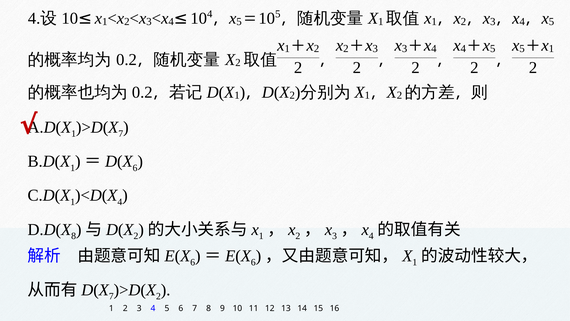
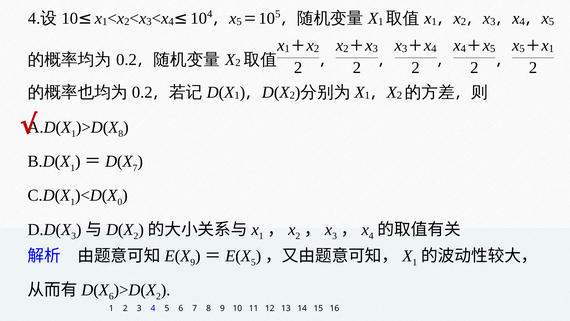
7 at (121, 134): 7 -> 8
6 at (135, 168): 6 -> 7
4 at (120, 202): 4 -> 0
8 at (74, 236): 8 -> 3
6 at (193, 262): 6 -> 9
6 at (253, 262): 6 -> 5
7 at (111, 296): 7 -> 6
